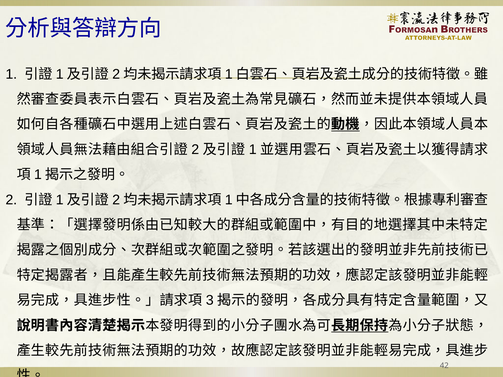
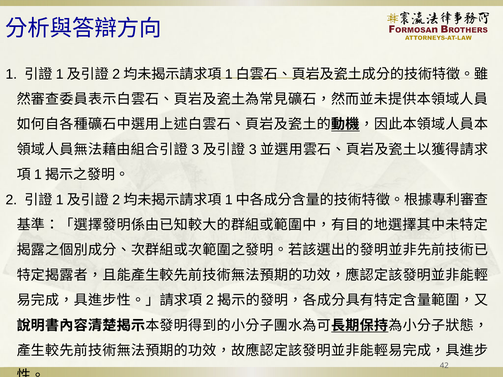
2 at (195, 150): 2 -> 3
1 at (253, 150): 1 -> 3
3 at (210, 300): 3 -> 2
